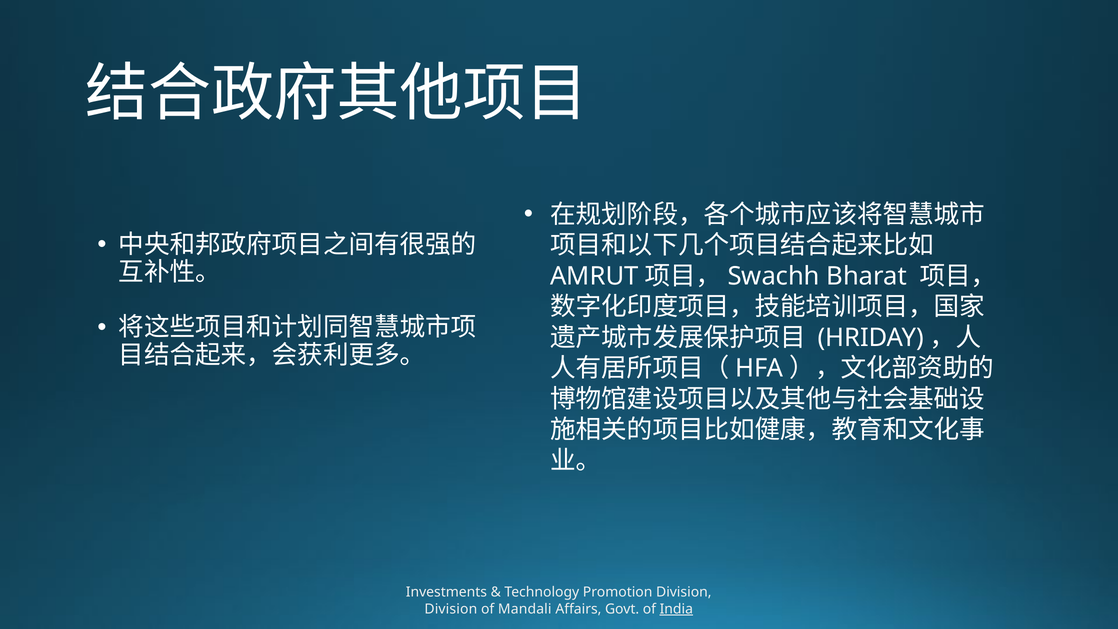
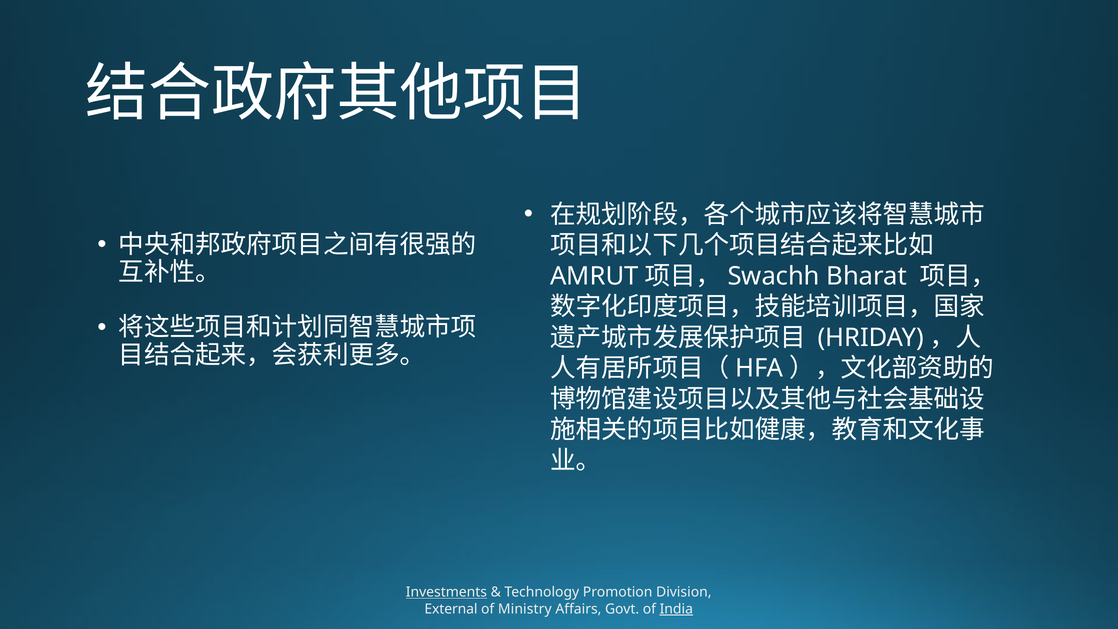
Investments underline: none -> present
Division at (451, 609): Division -> External
Mandali: Mandali -> Ministry
